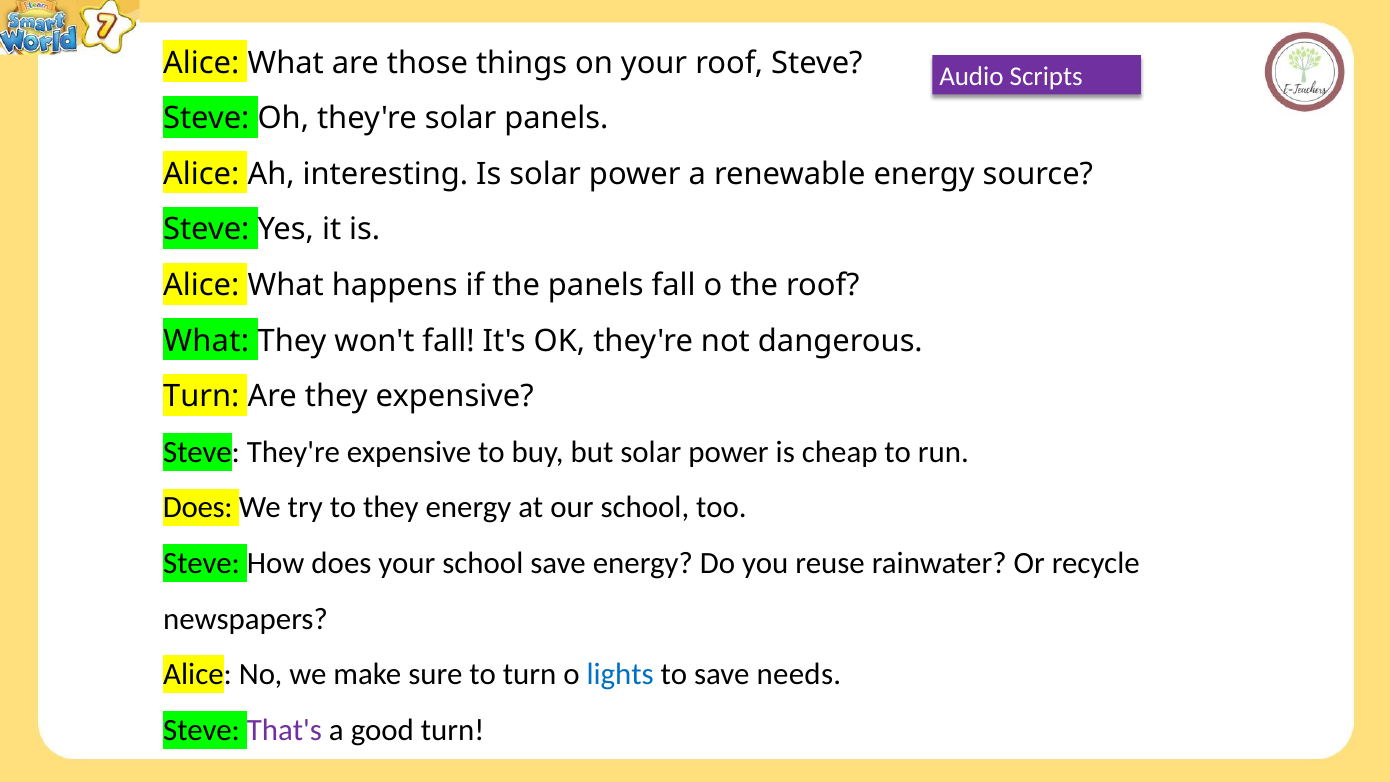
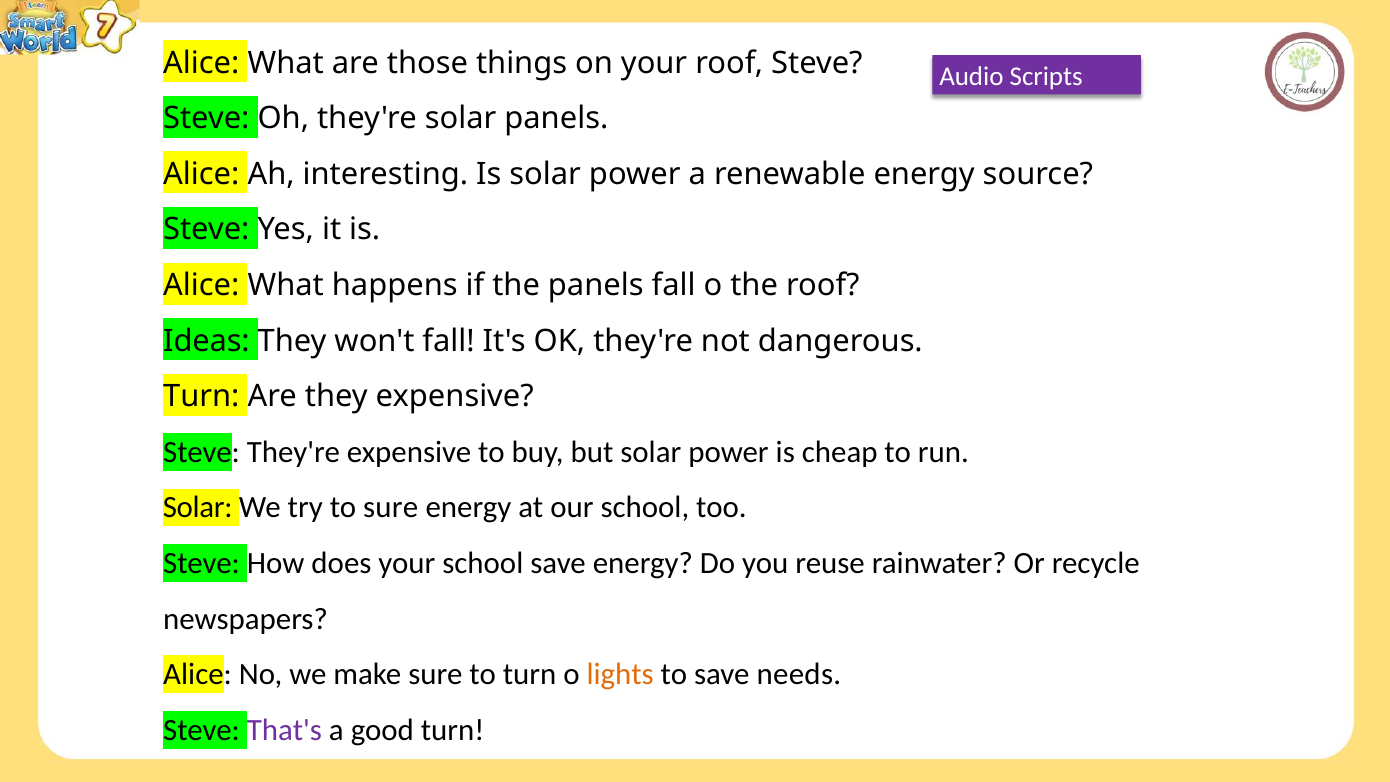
What at (206, 341): What -> Ideas
Does at (198, 508): Does -> Solar
to they: they -> sure
lights colour: blue -> orange
